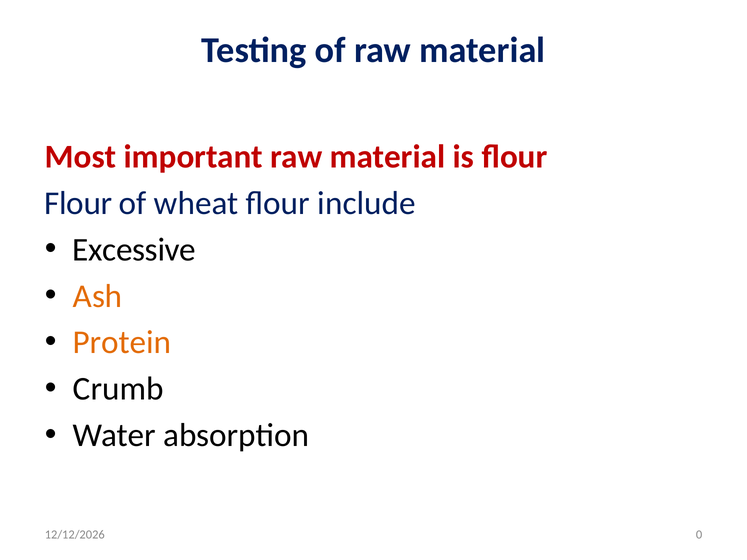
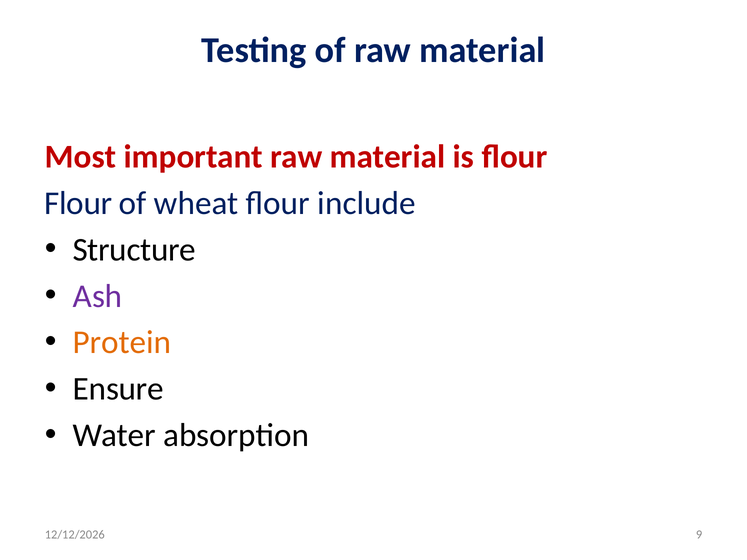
Excessive: Excessive -> Structure
Ash colour: orange -> purple
Crumb: Crumb -> Ensure
0: 0 -> 9
